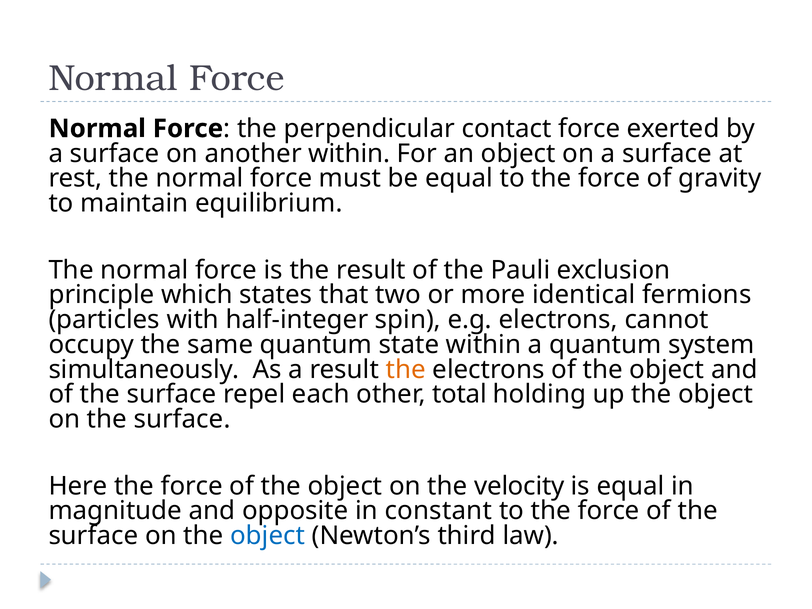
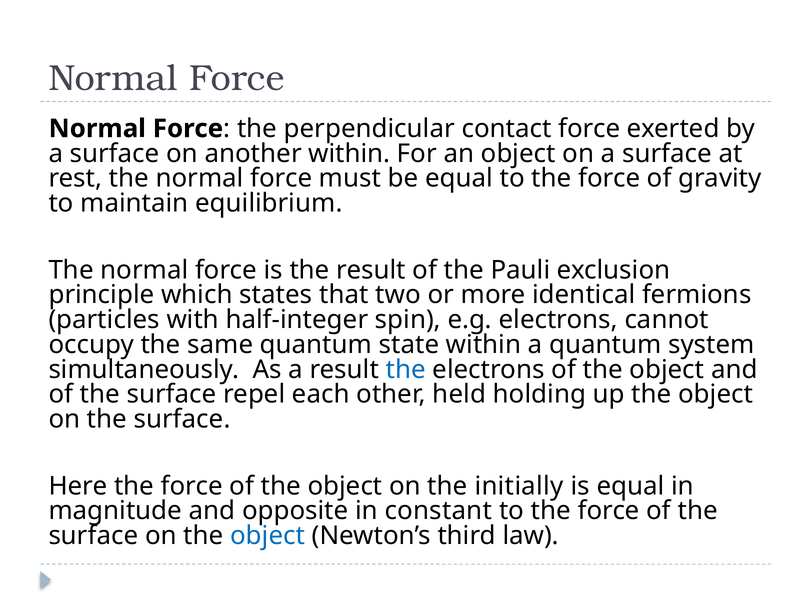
the at (406, 369) colour: orange -> blue
total: total -> held
velocity: velocity -> initially
